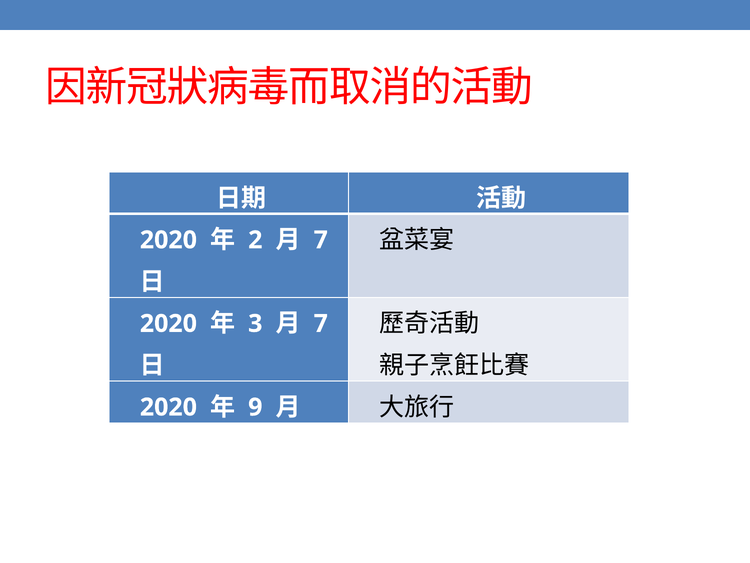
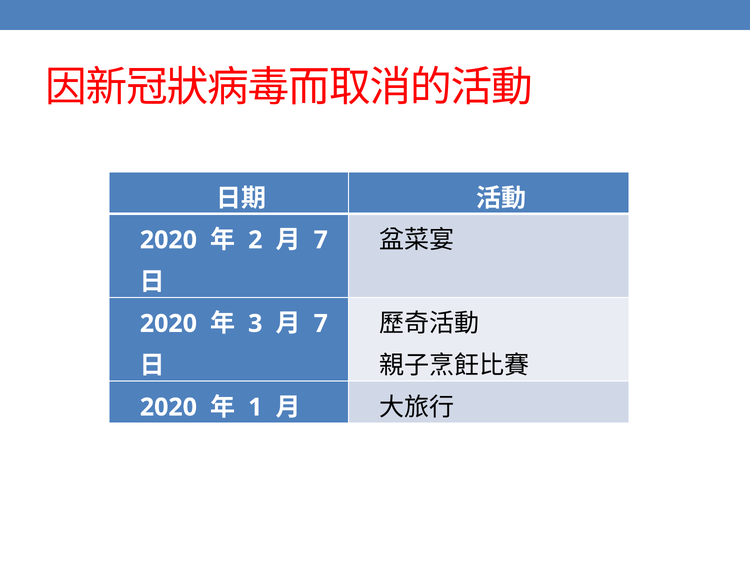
9: 9 -> 1
